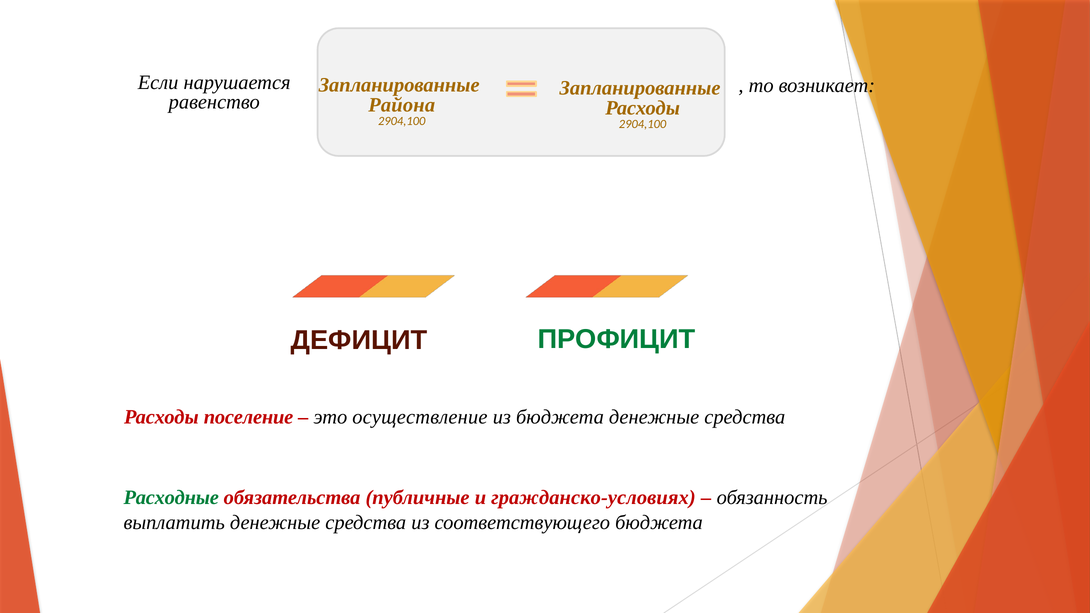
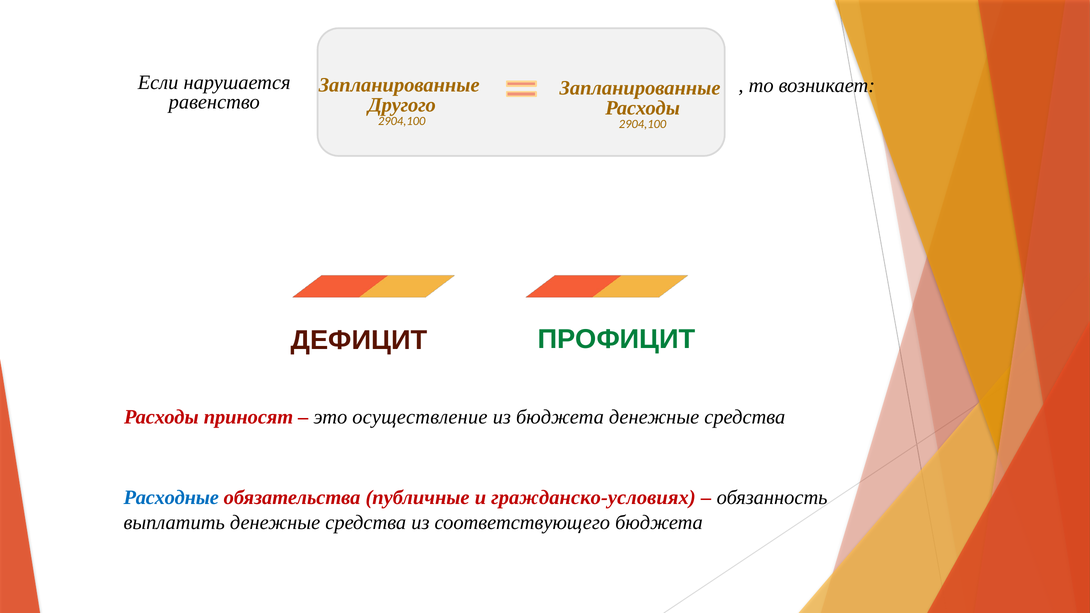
Района: Района -> Другого
поселение: поселение -> приносят
Расходные colour: green -> blue
